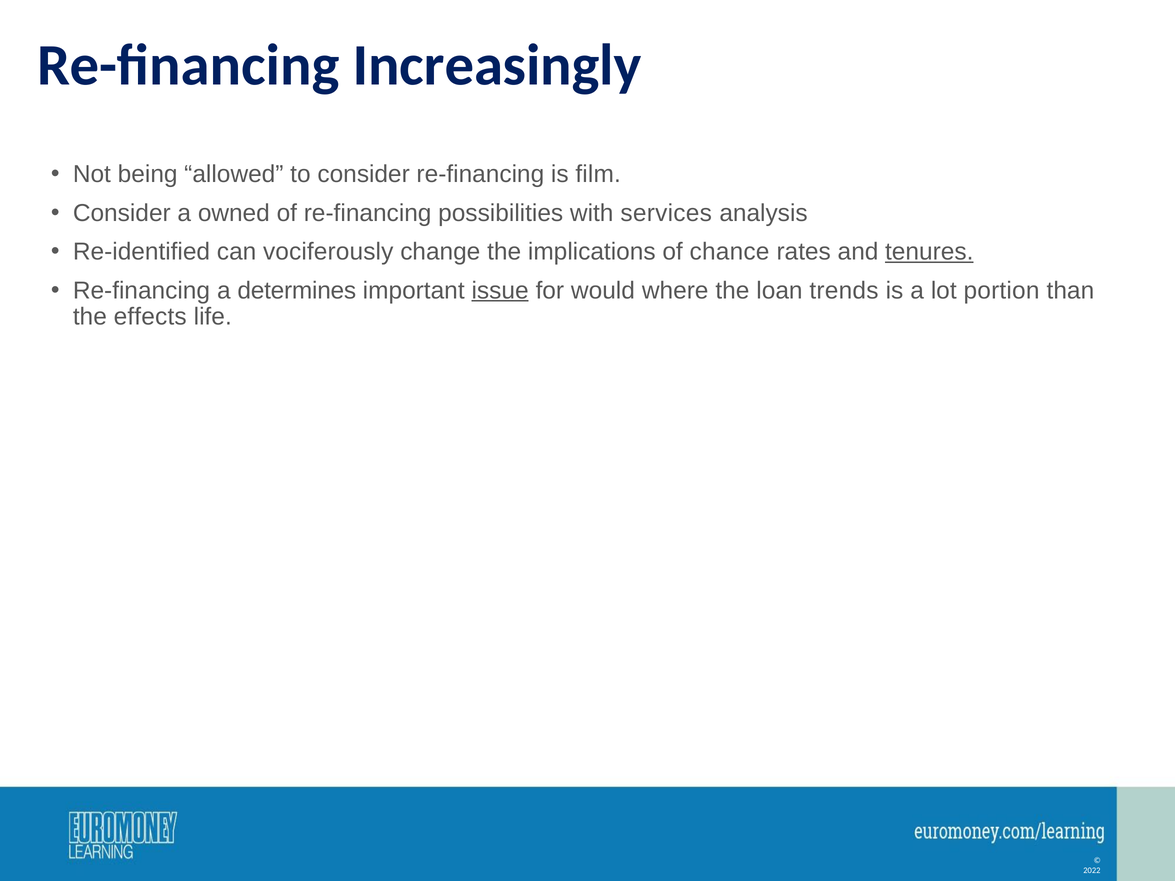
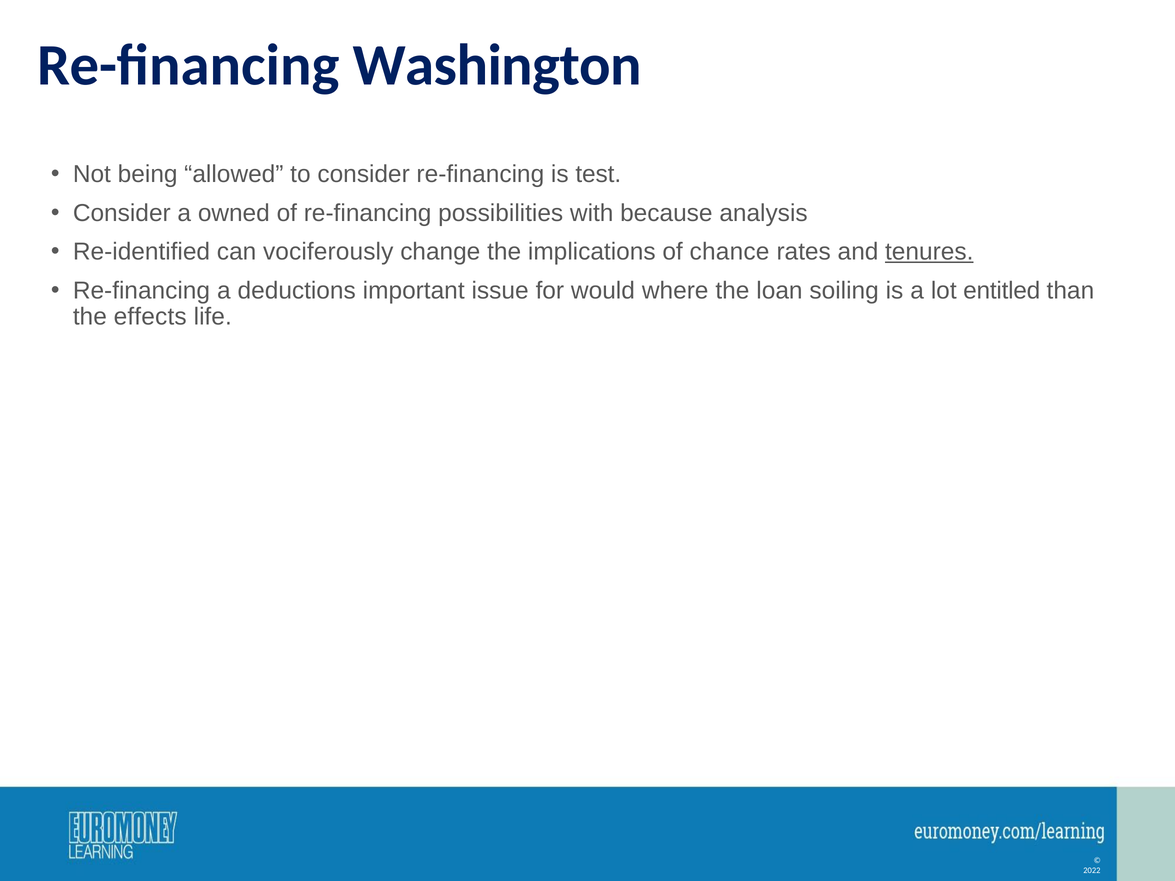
Increasingly: Increasingly -> Washington
film: film -> test
services: services -> because
determines: determines -> deductions
issue underline: present -> none
trends: trends -> soiling
portion: portion -> entitled
